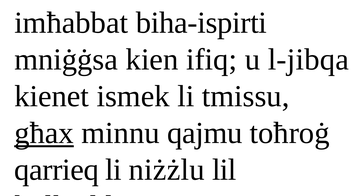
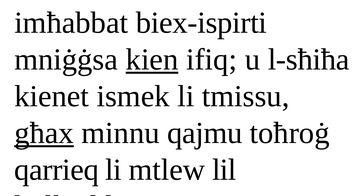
biha-ispirti: biha-ispirti -> biex-ispirti
kien underline: none -> present
l-jibqa: l-jibqa -> l-sħiħa
niżżlu: niżżlu -> mtlew
